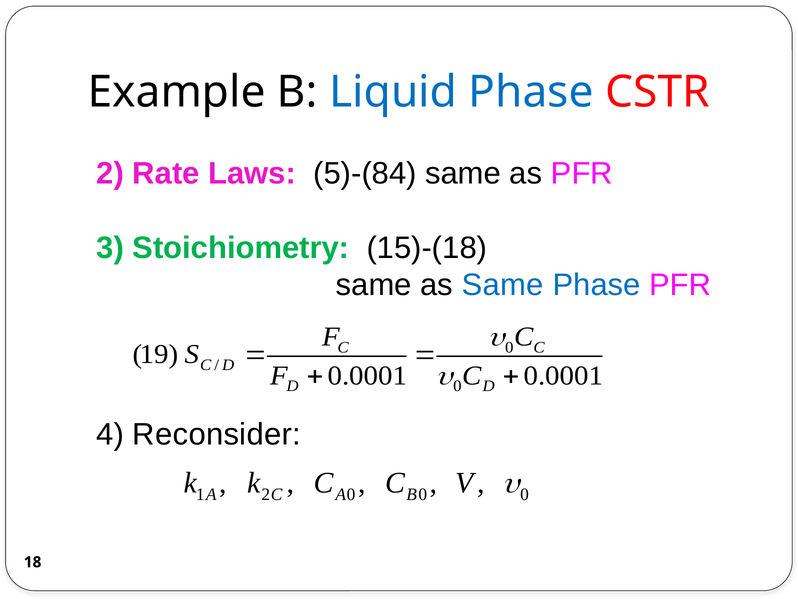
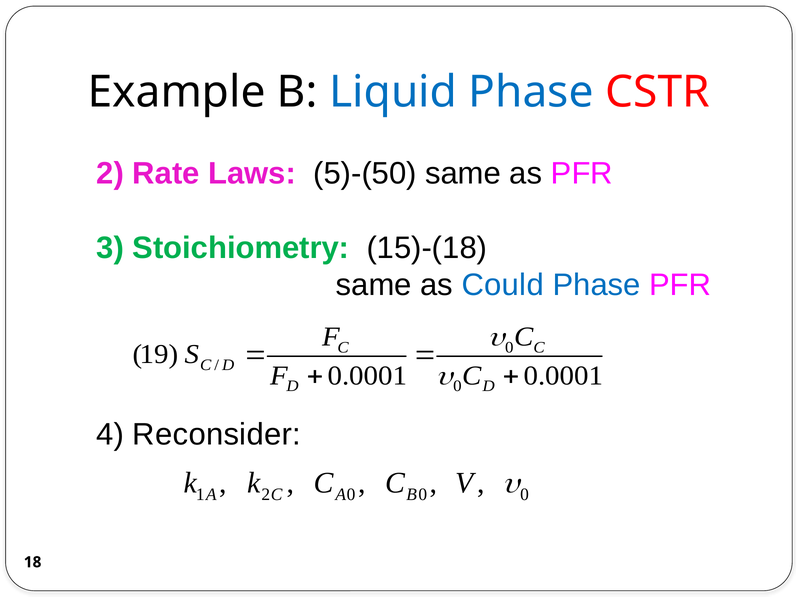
5)-(84: 5)-(84 -> 5)-(50
as Same: Same -> Could
